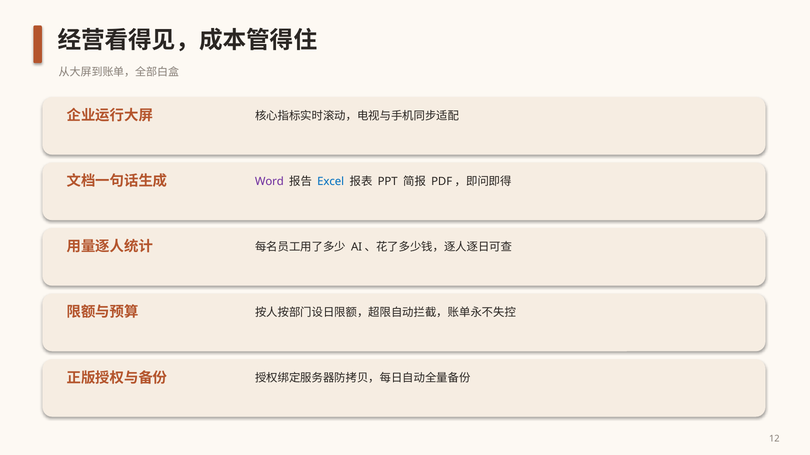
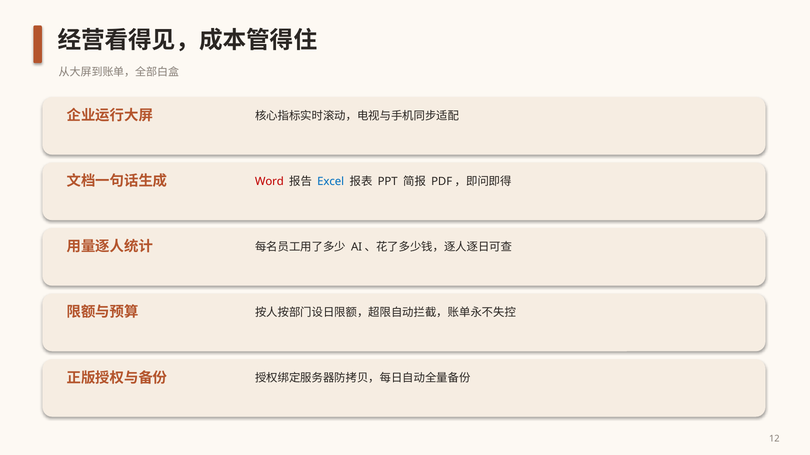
Word colour: purple -> red
